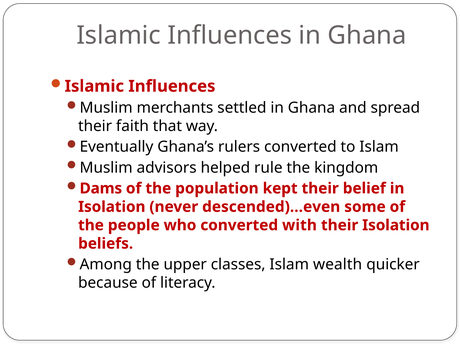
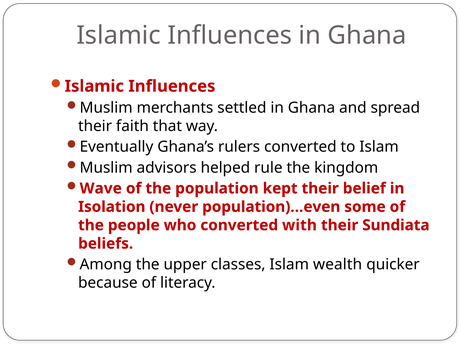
Dams: Dams -> Wave
descended)…even: descended)…even -> population)…even
their Isolation: Isolation -> Sundiata
